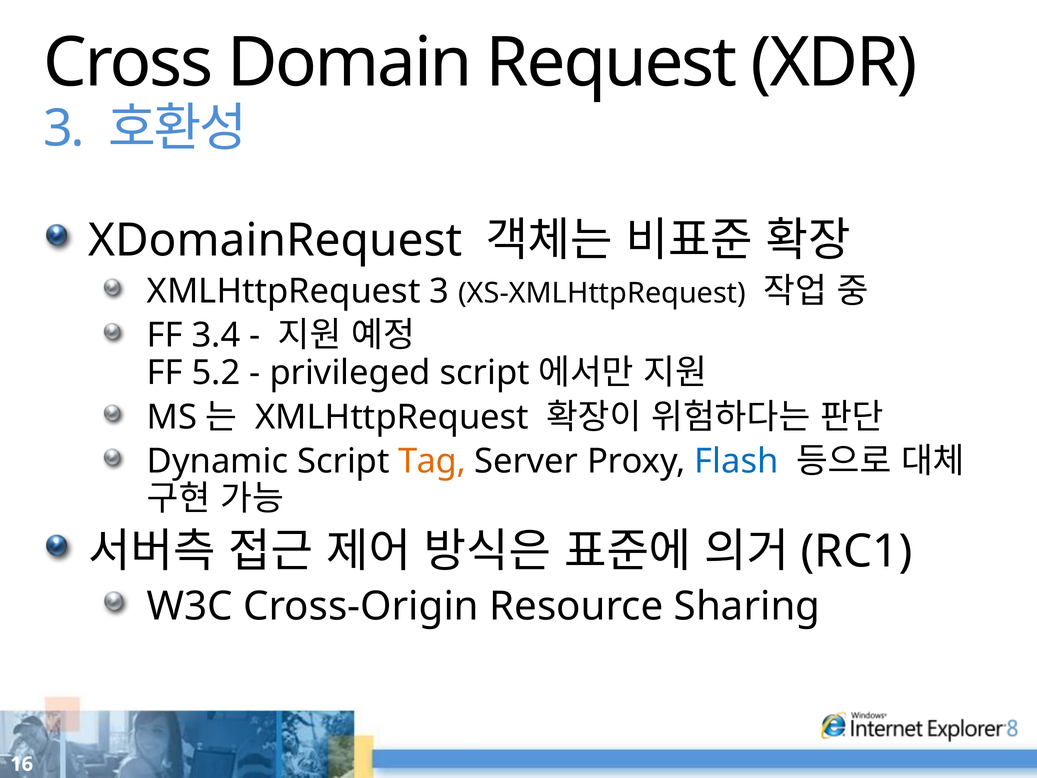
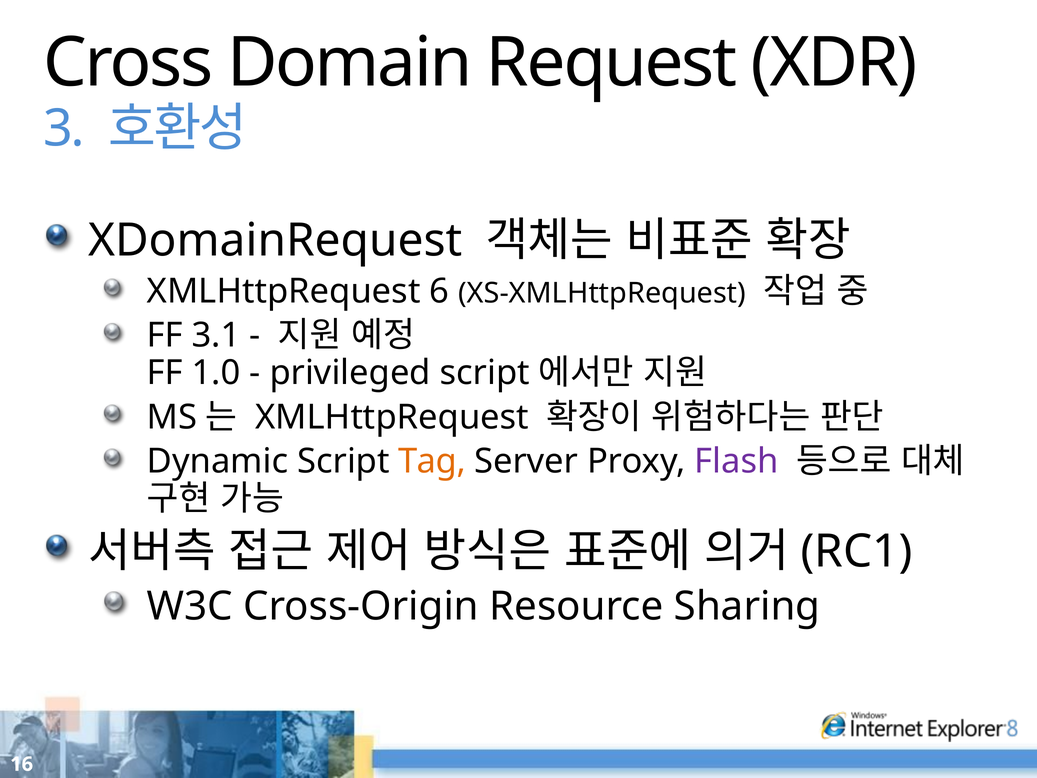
XMLHttpRequest 3: 3 -> 6
3.4: 3.4 -> 3.1
5.2: 5.2 -> 1.0
Flash colour: blue -> purple
